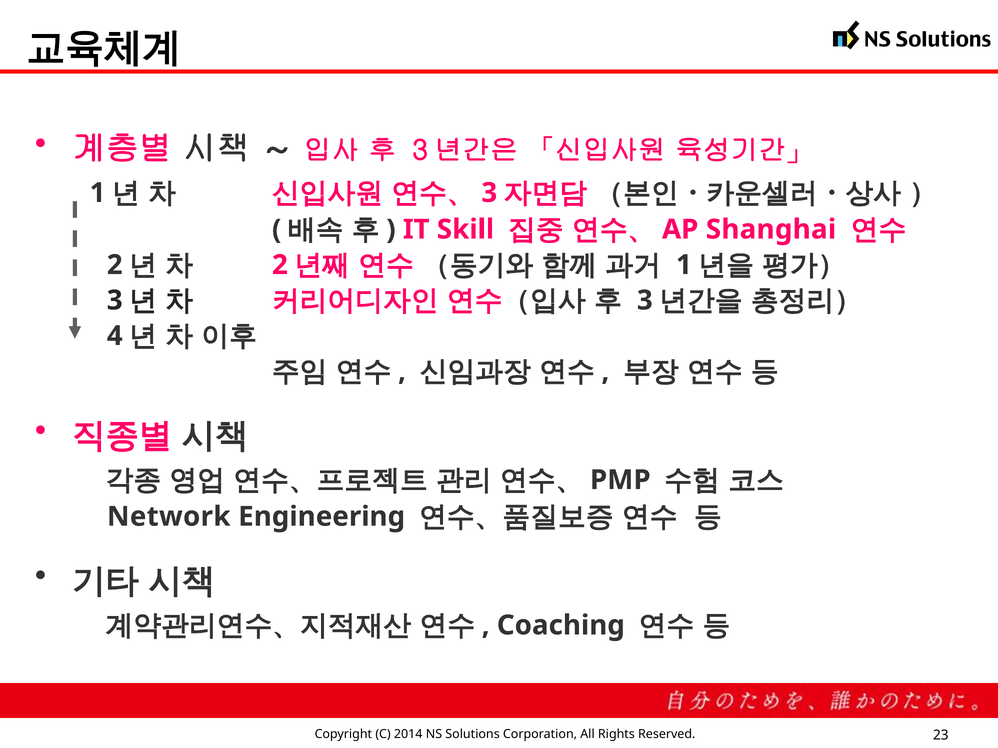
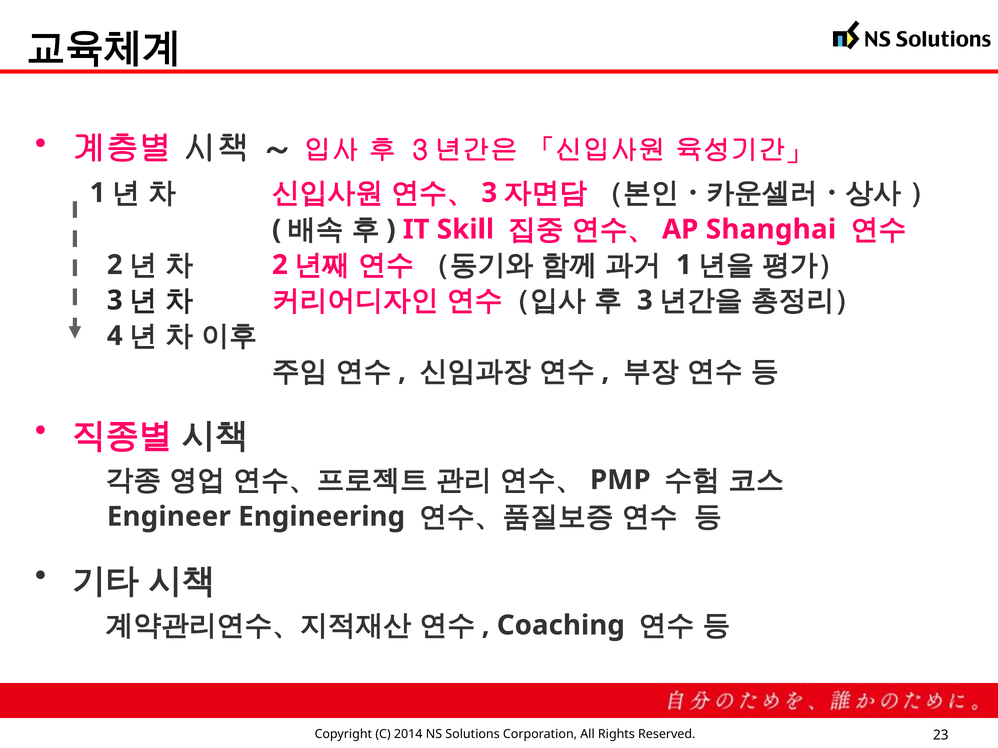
Network: Network -> Engineer
